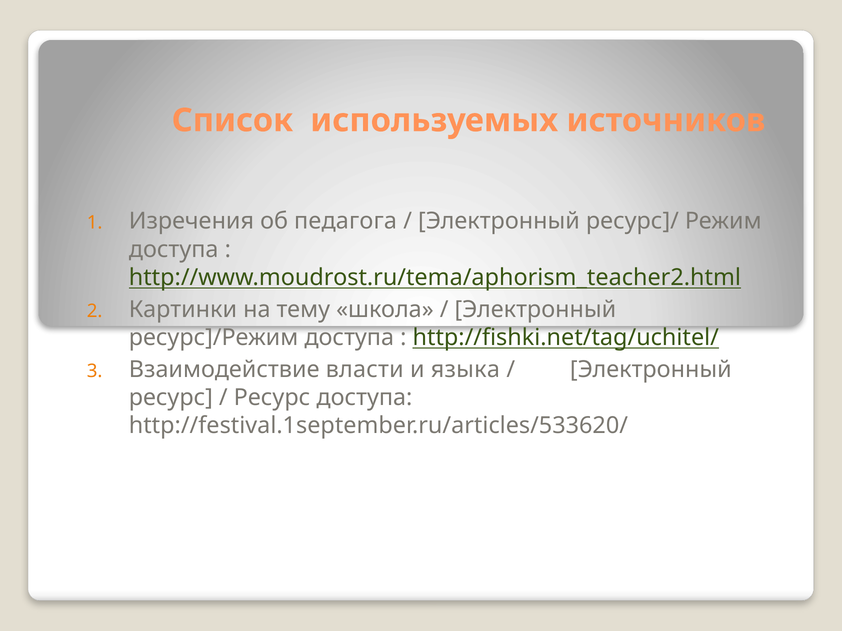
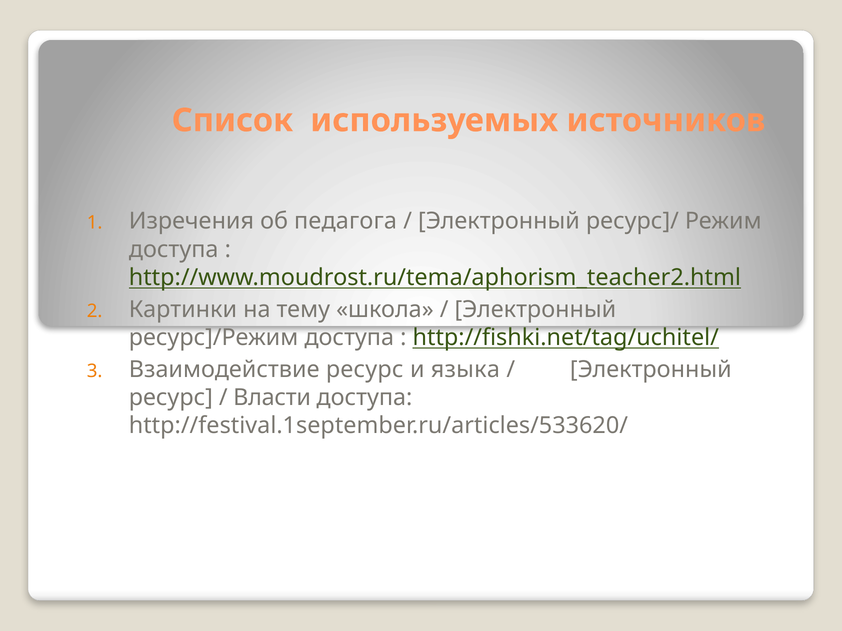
Взаимодействие власти: власти -> ресурс
Ресурс at (272, 398): Ресурс -> Власти
